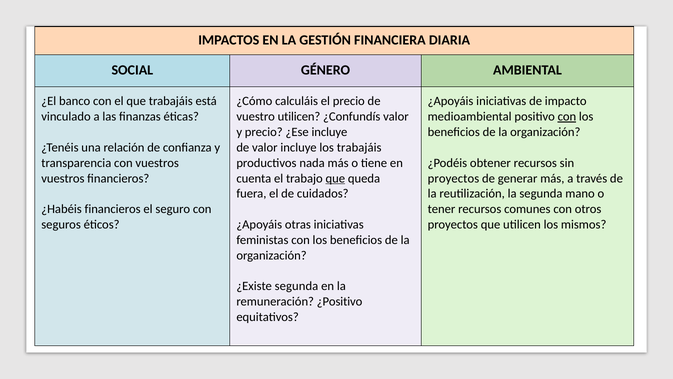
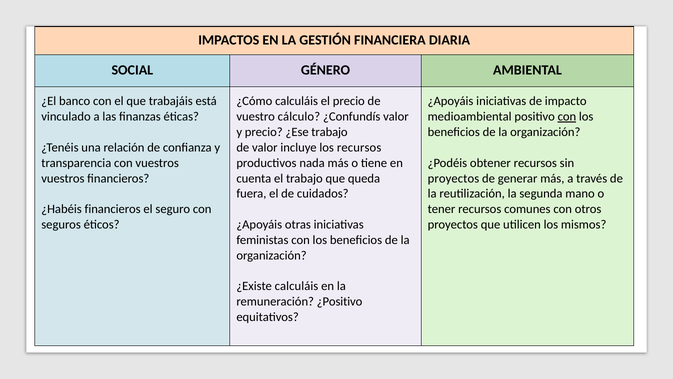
vuestro utilicen: utilicen -> cálculo
¿Ese incluye: incluye -> trabajo
los trabajáis: trabajáis -> recursos
que at (335, 178) underline: present -> none
¿Existe segunda: segunda -> calculáis
